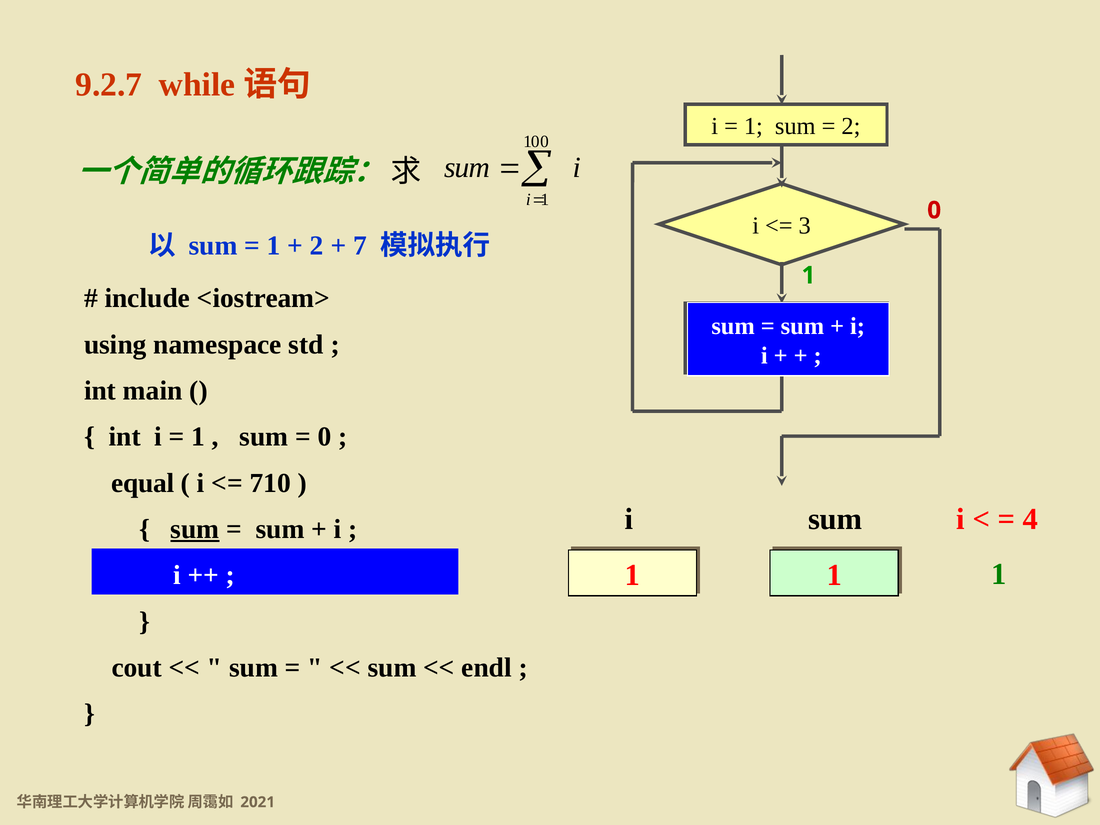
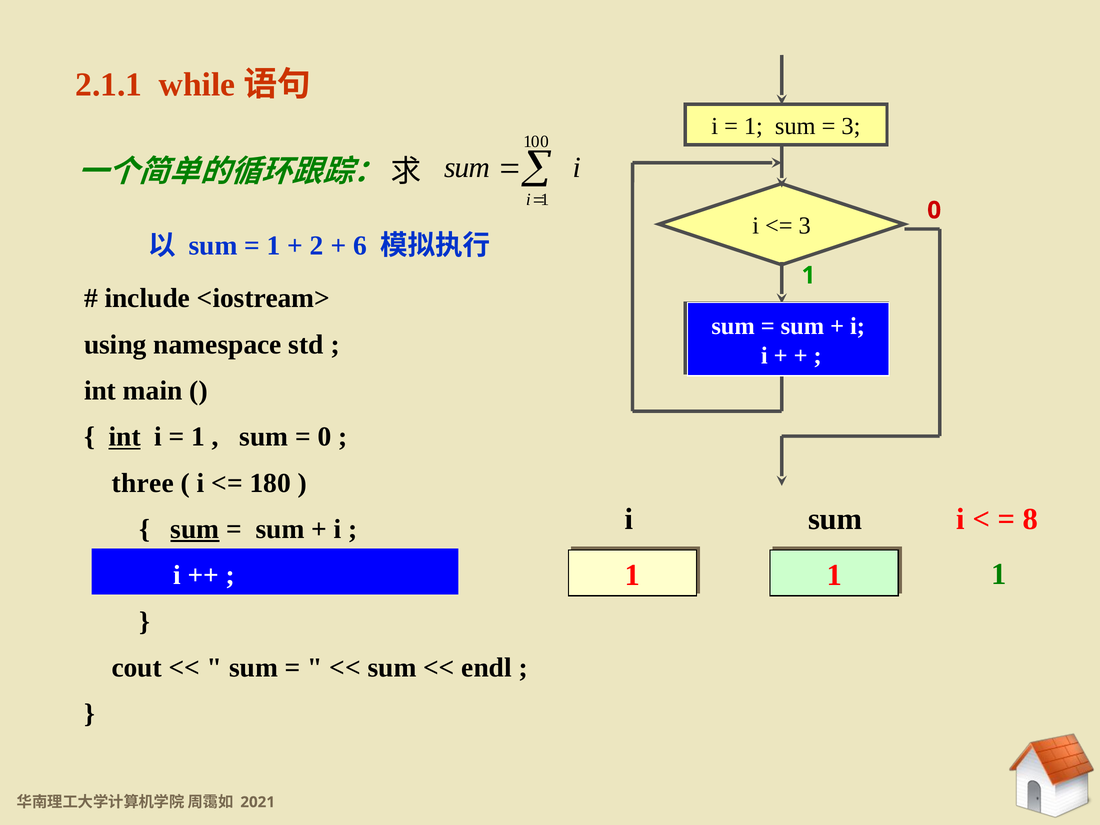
9.2.7: 9.2.7 -> 2.1.1
2 at (851, 126): 2 -> 3
7: 7 -> 6
int at (125, 437) underline: none -> present
equal: equal -> three
710: 710 -> 180
4: 4 -> 8
